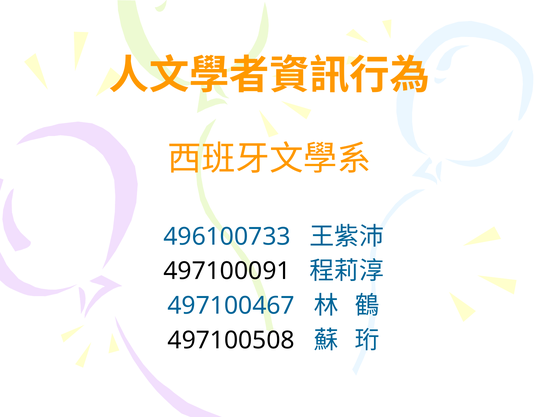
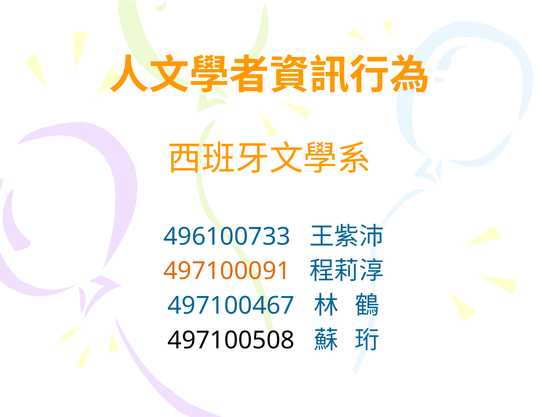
497100091 colour: black -> orange
